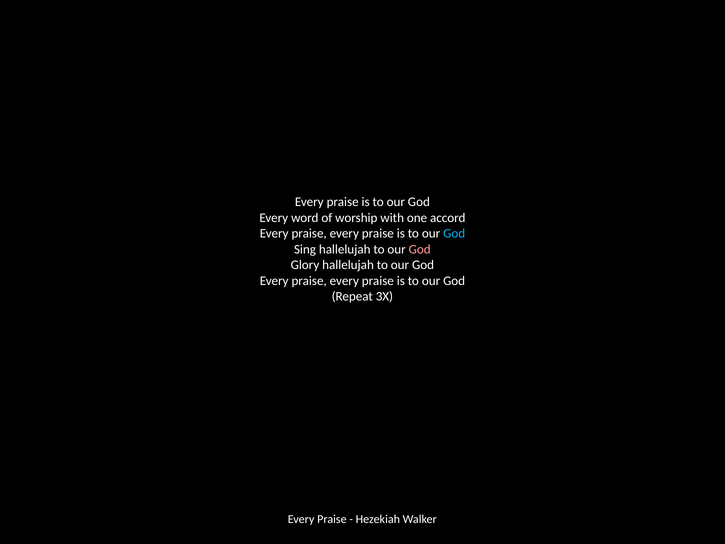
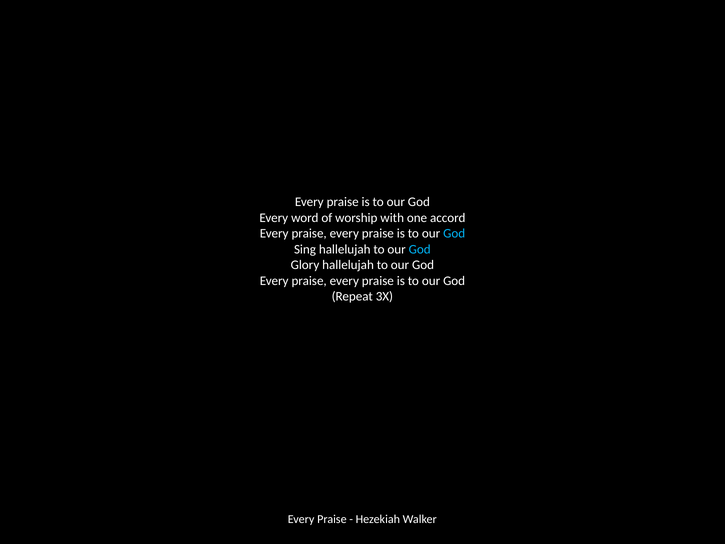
God at (420, 249) colour: pink -> light blue
